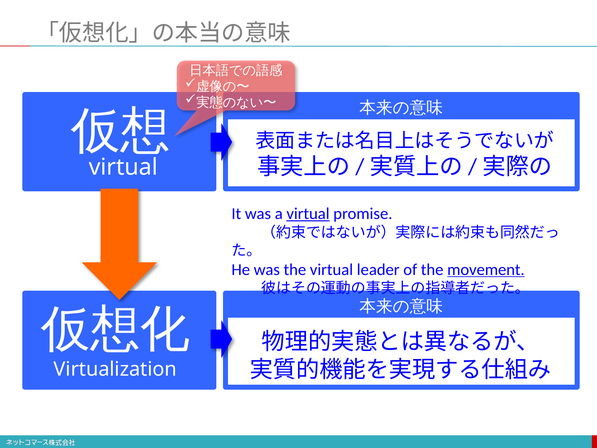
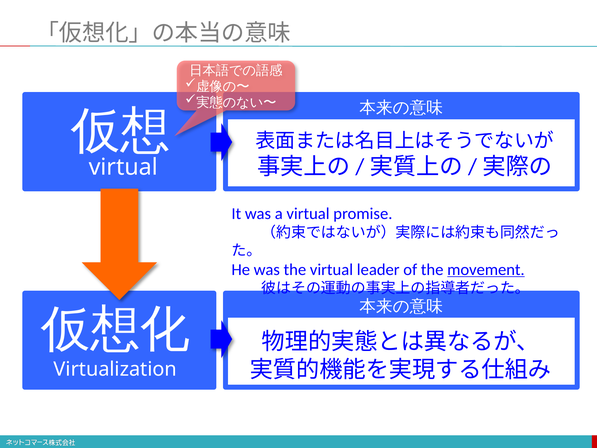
virtual at (308, 214) underline: present -> none
